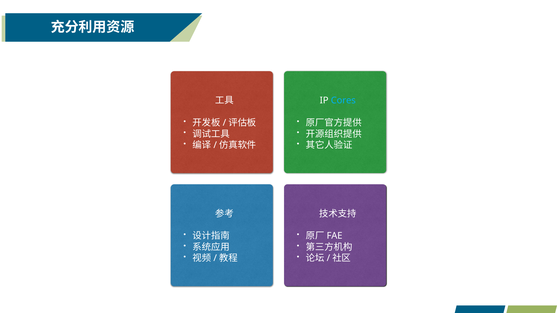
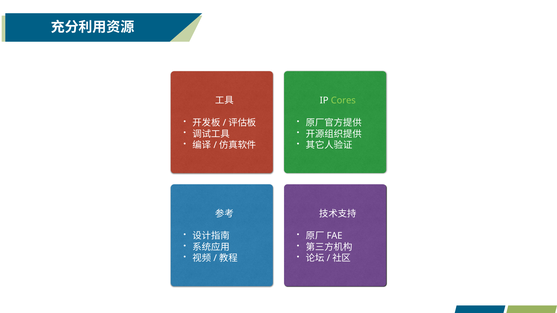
Cores colour: light blue -> light green
